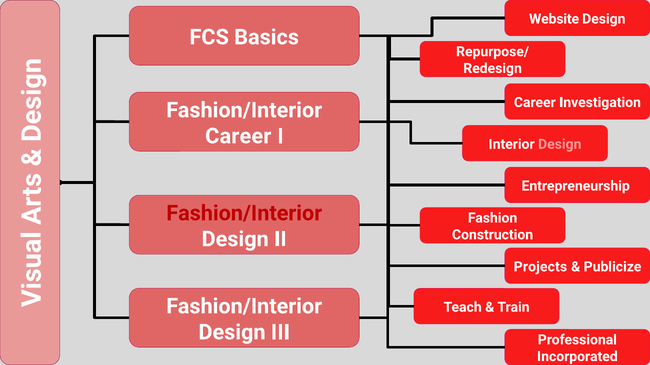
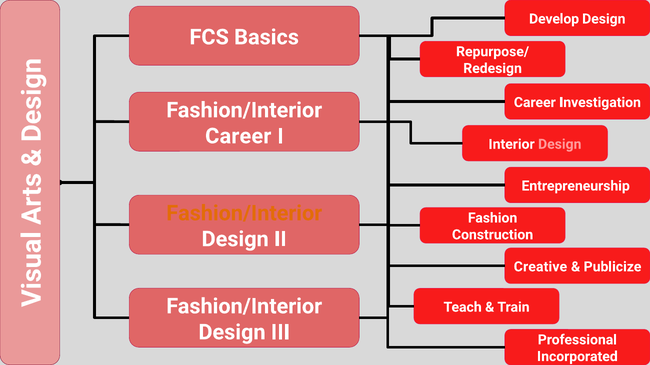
Website: Website -> Develop
Fashion/Interior at (244, 214) colour: red -> orange
Projects: Projects -> Creative
